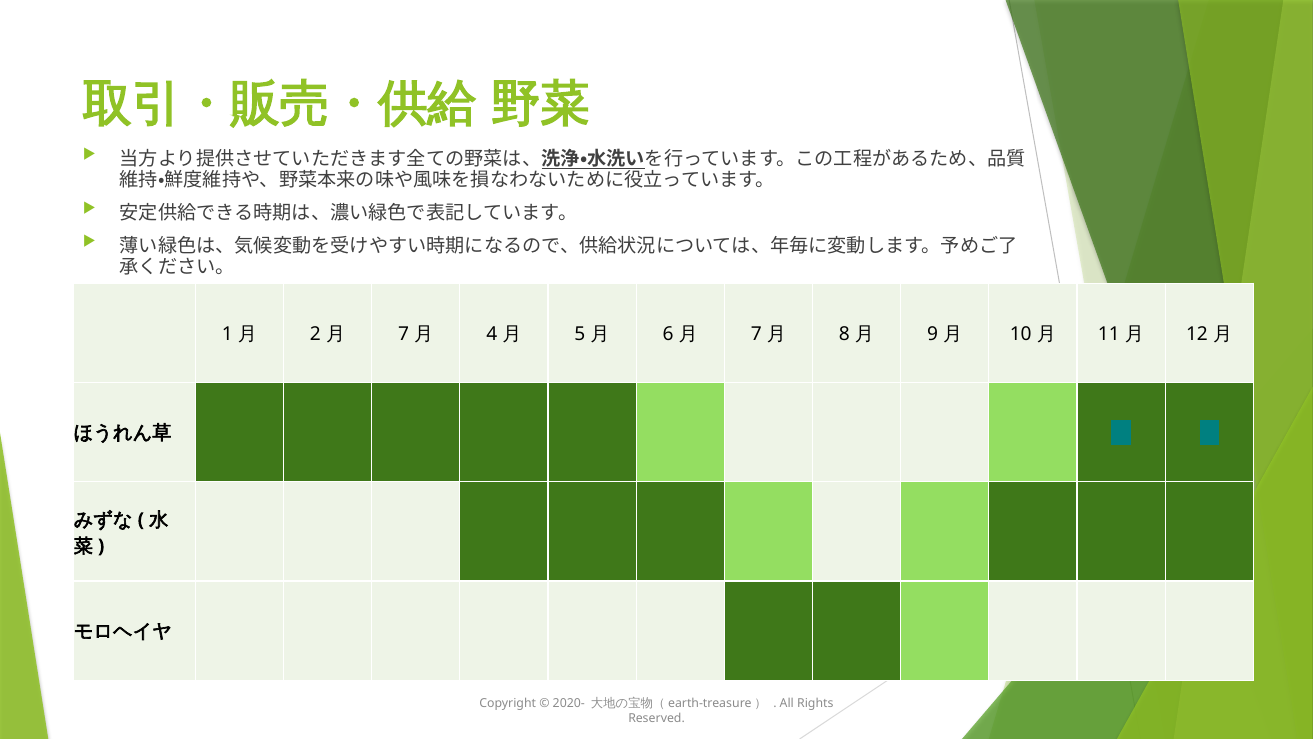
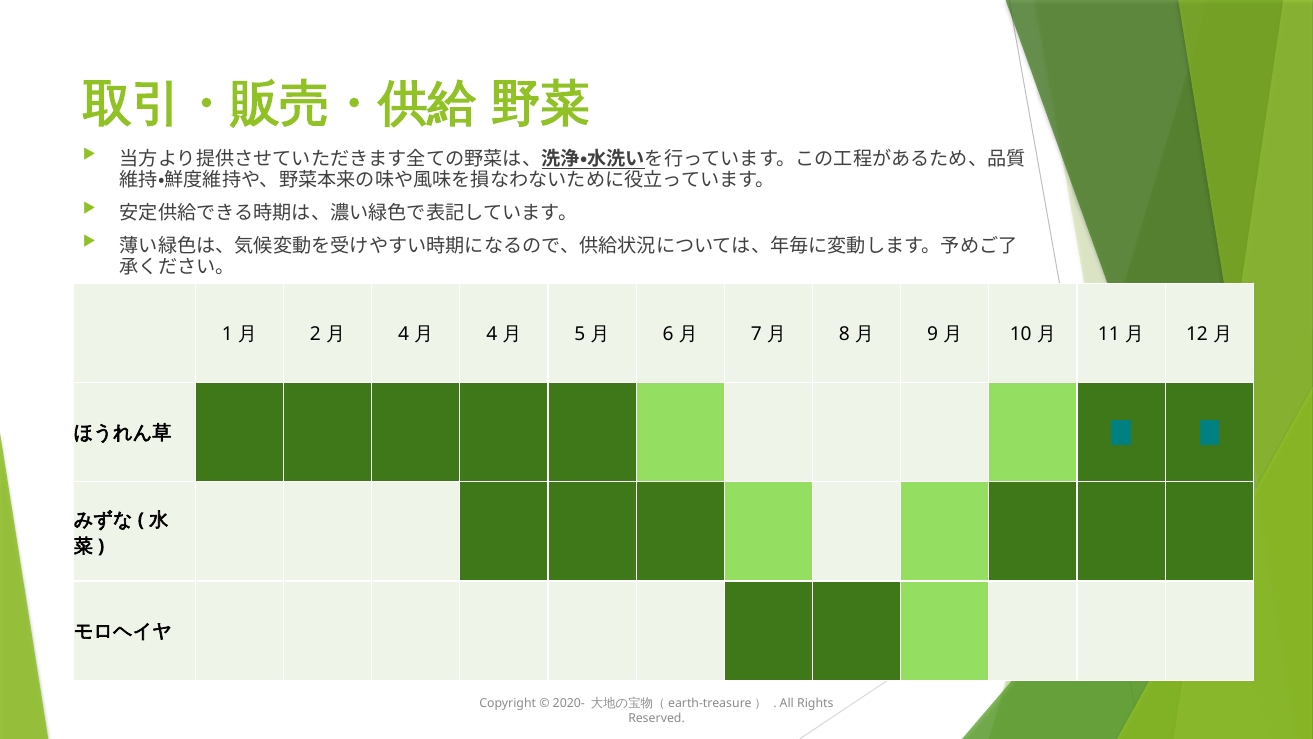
7 at (404, 334): 7 -> 4
